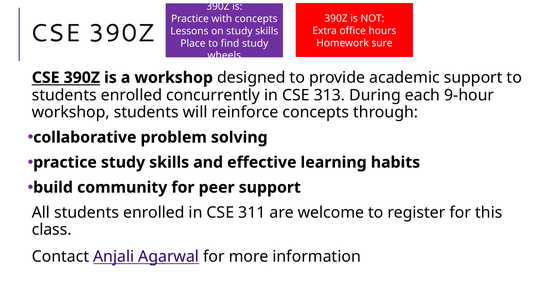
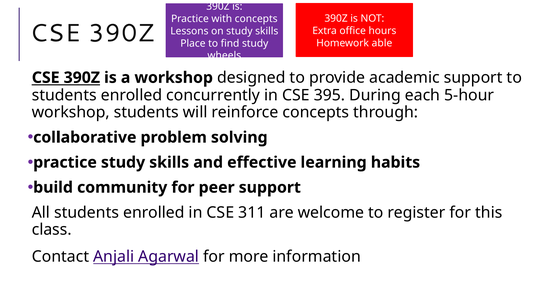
sure: sure -> able
313: 313 -> 395
9-hour: 9-hour -> 5-hour
